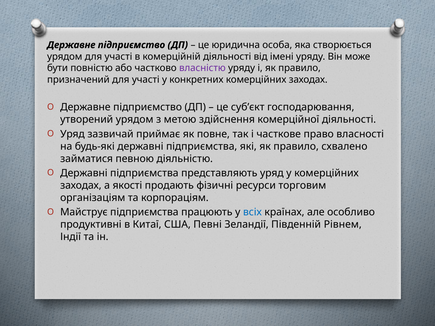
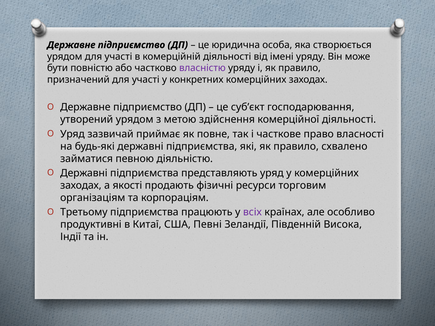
Майструє: Майструє -> Третьому
всіх colour: blue -> purple
Рівнем: Рівнем -> Висока
